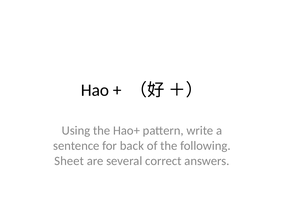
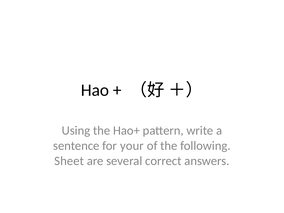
back: back -> your
